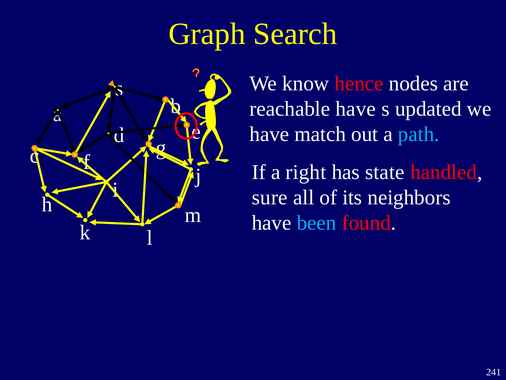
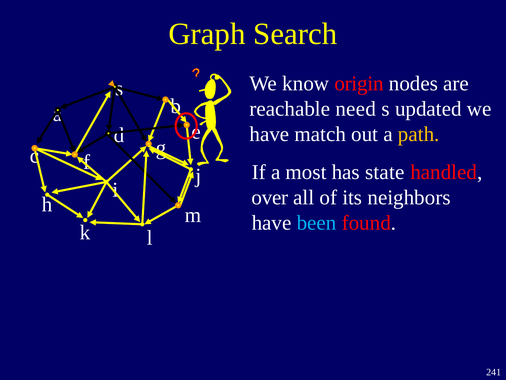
hence: hence -> origin
reachable have: have -> need
path colour: light blue -> yellow
right: right -> most
sure: sure -> over
